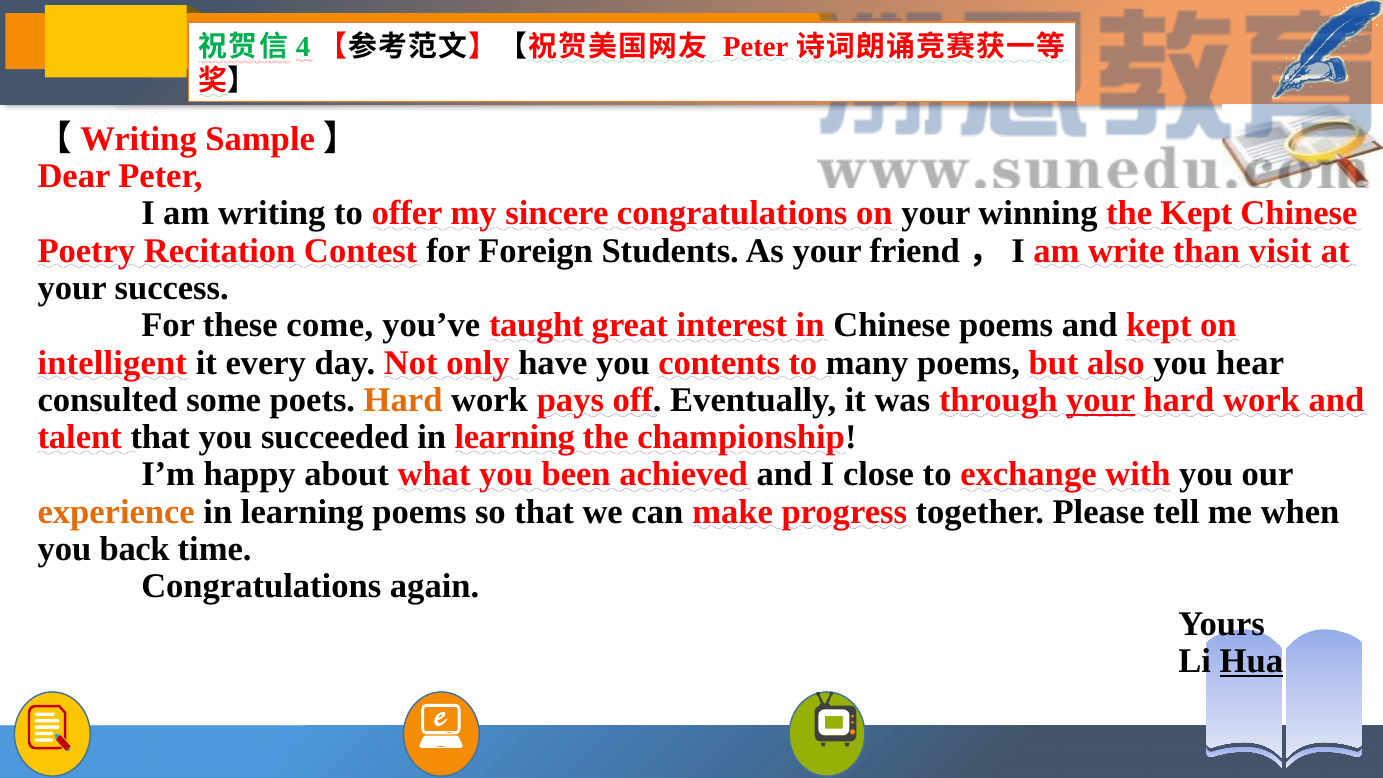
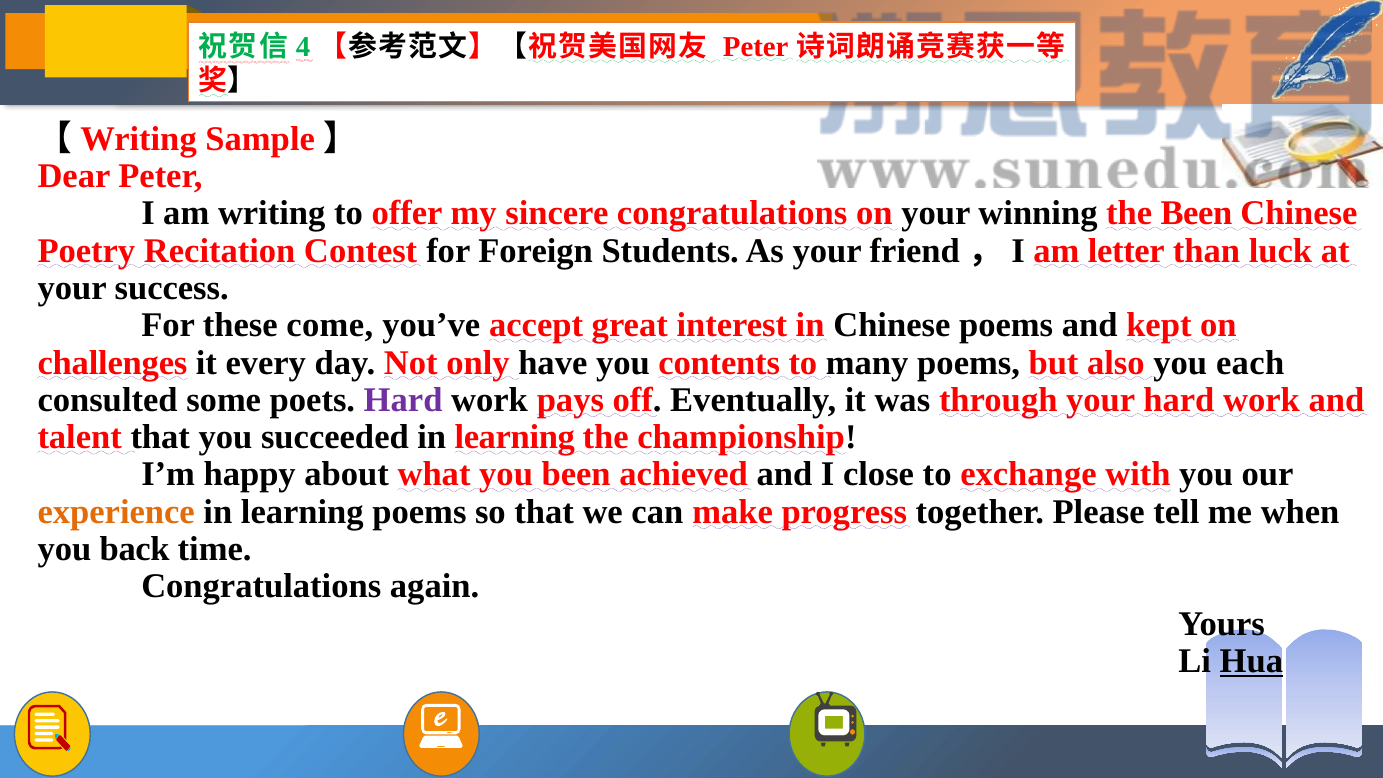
the Kept: Kept -> Been
write: write -> letter
visit: visit -> luck
taught: taught -> accept
intelligent: intelligent -> challenges
hear: hear -> each
Hard at (403, 400) colour: orange -> purple
your at (1101, 400) underline: present -> none
